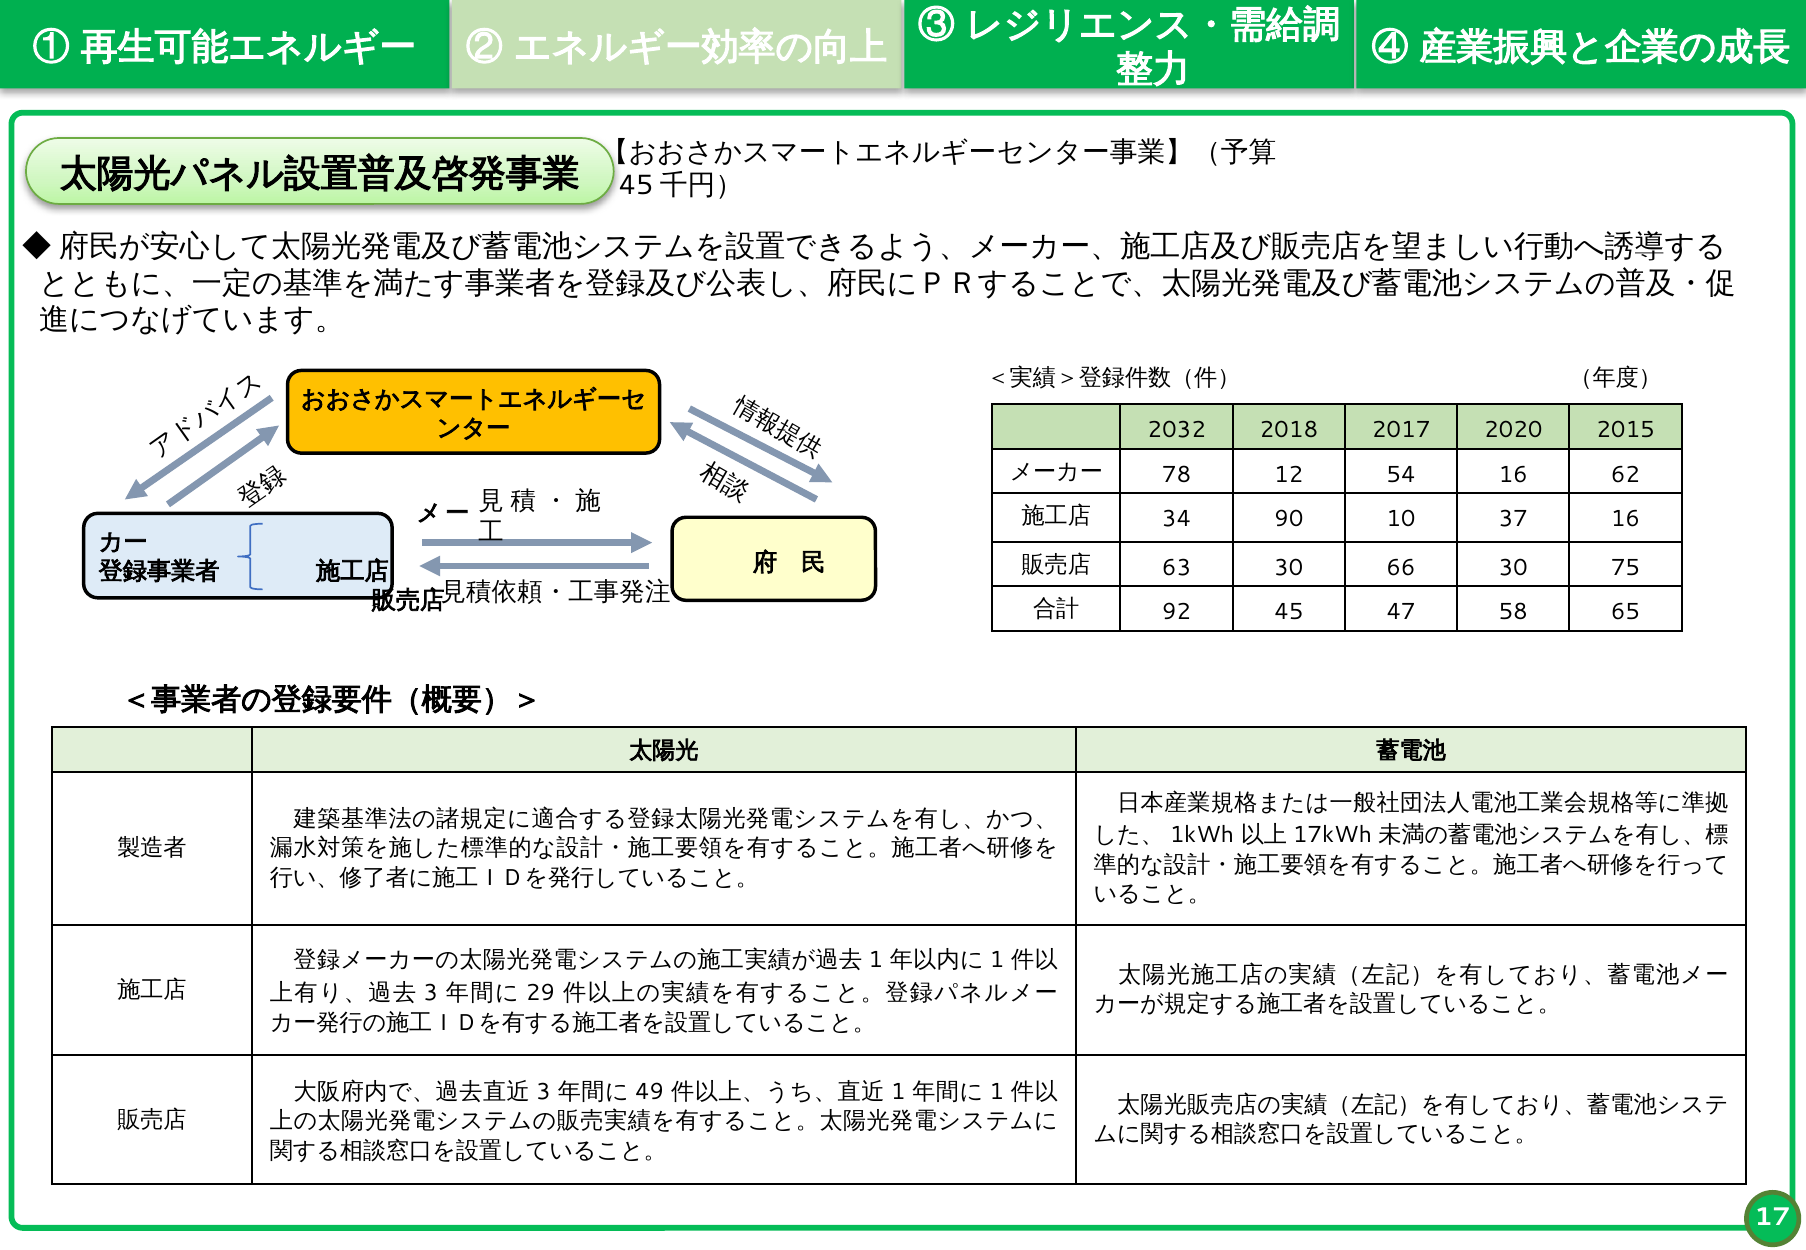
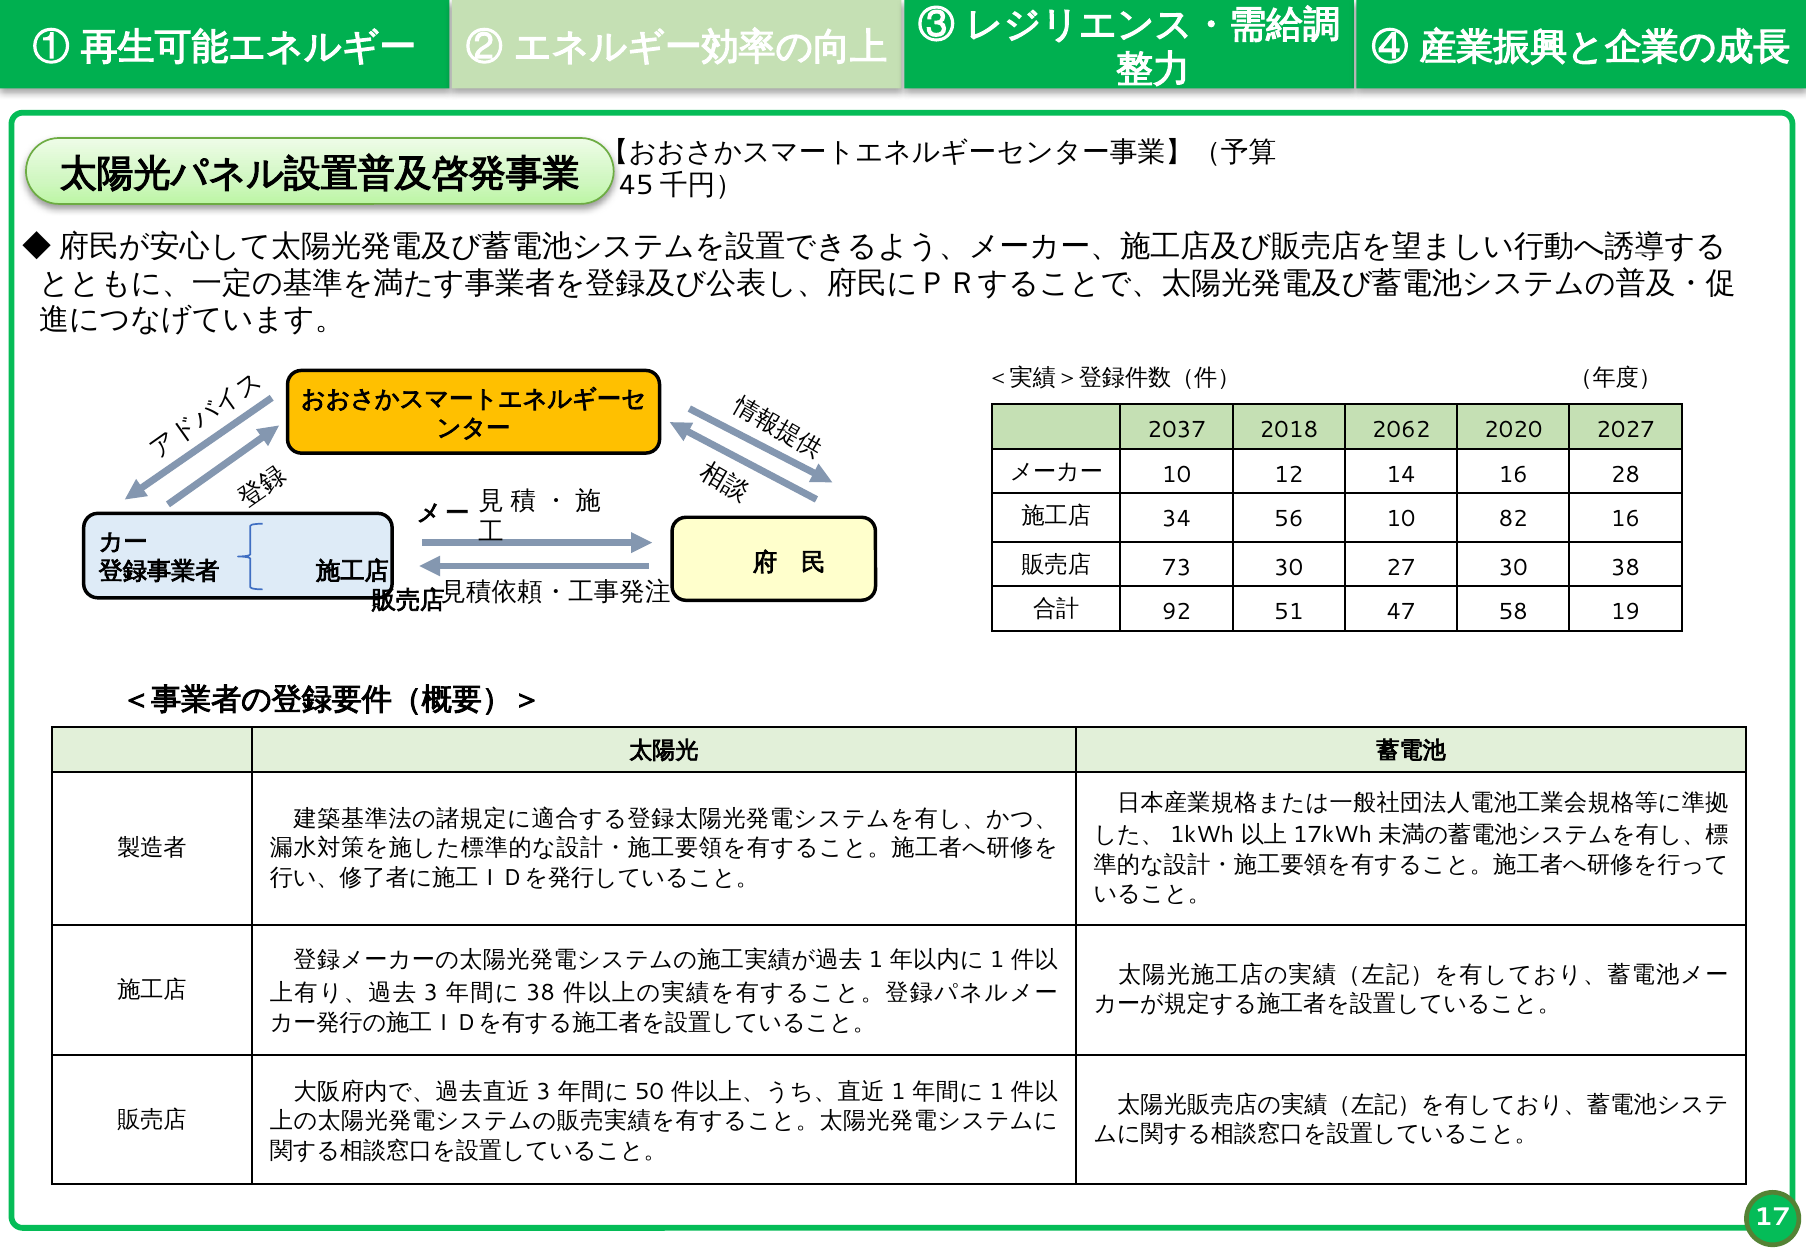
2032: 2032 -> 2037
2017: 2017 -> 2062
2015: 2015 -> 2027
78 at (1177, 475): 78 -> 10
54: 54 -> 14
62: 62 -> 28
90: 90 -> 56
37: 37 -> 82
63: 63 -> 73
66: 66 -> 27
30 75: 75 -> 38
45: 45 -> 51
65: 65 -> 19
29 at (540, 993): 29 -> 38
49: 49 -> 50
